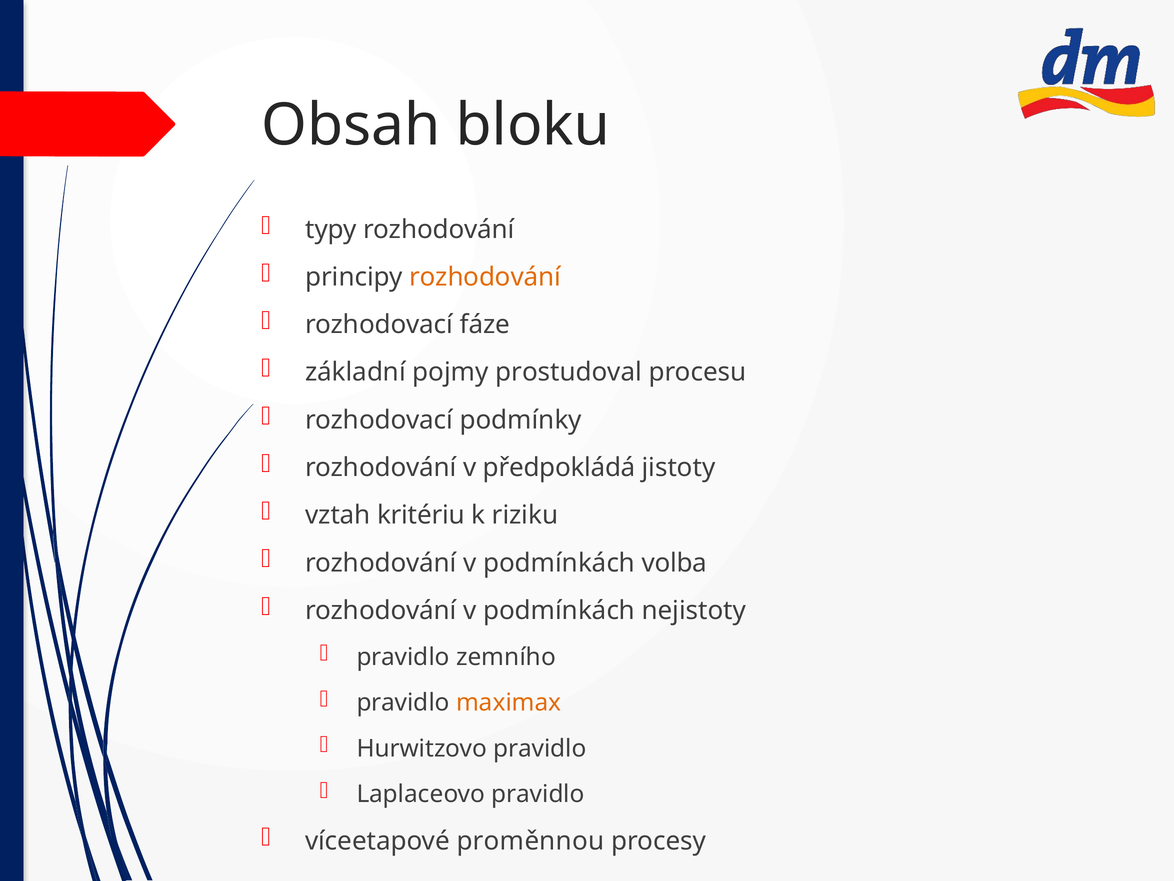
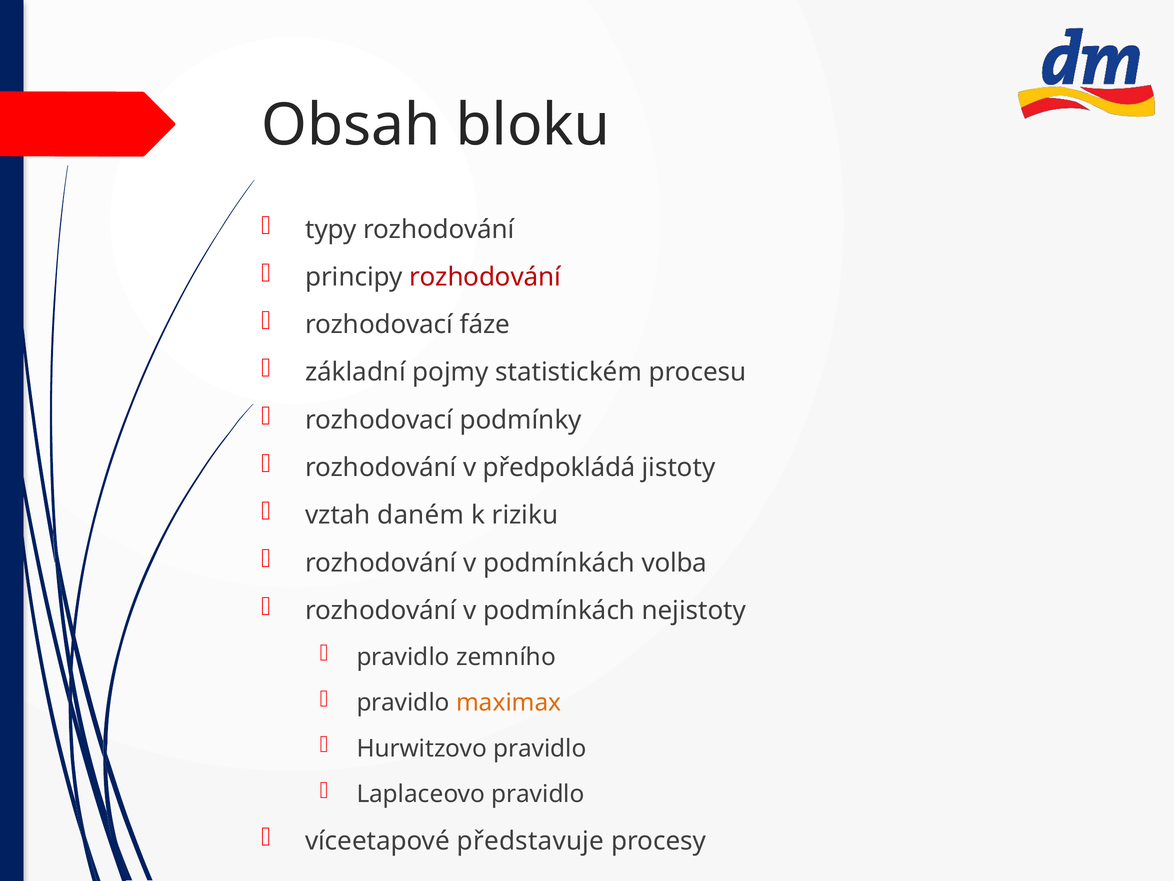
rozhodování at (485, 277) colour: orange -> red
prostudoval: prostudoval -> statistickém
kritériu: kritériu -> daném
proměnnou: proměnnou -> představuje
